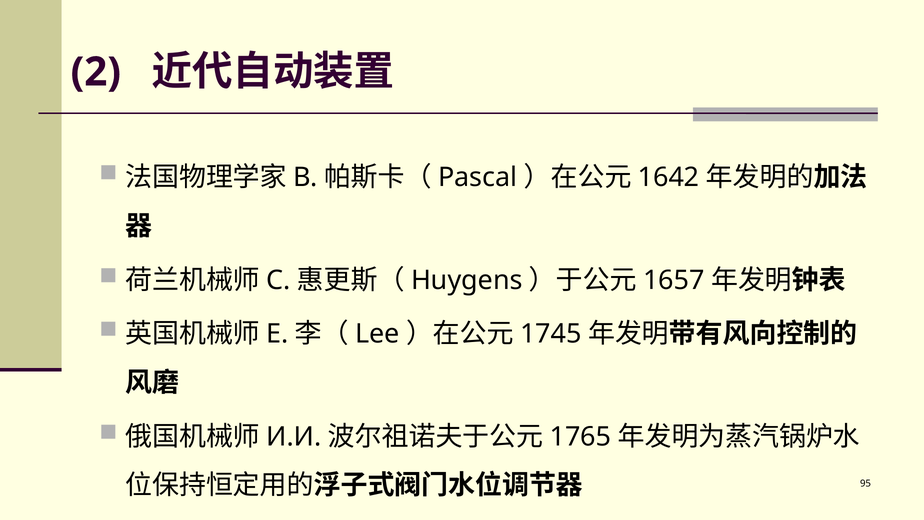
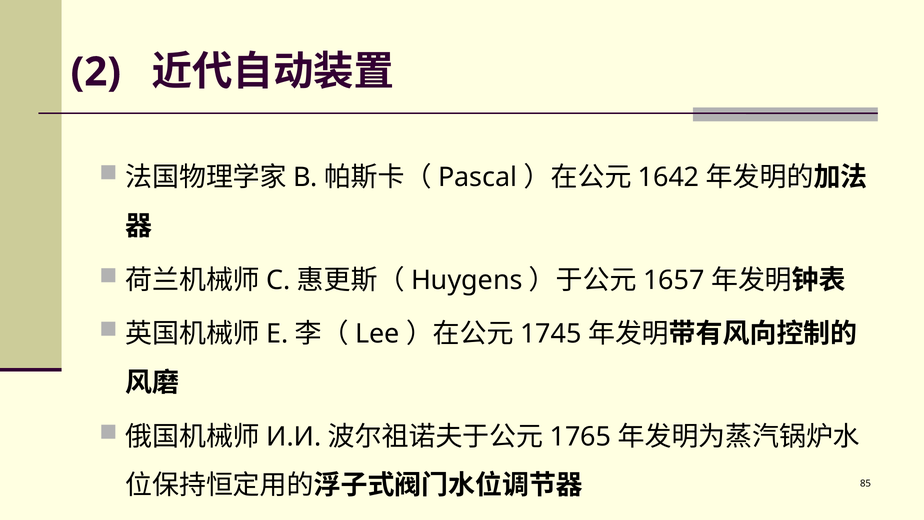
95: 95 -> 85
